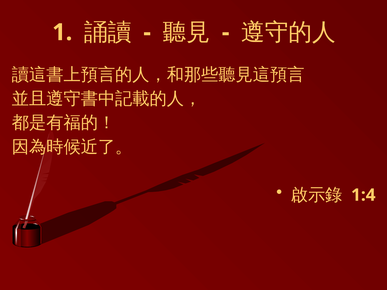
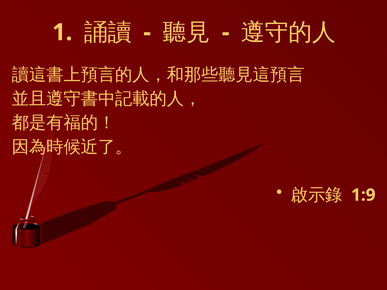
1:4: 1:4 -> 1:9
